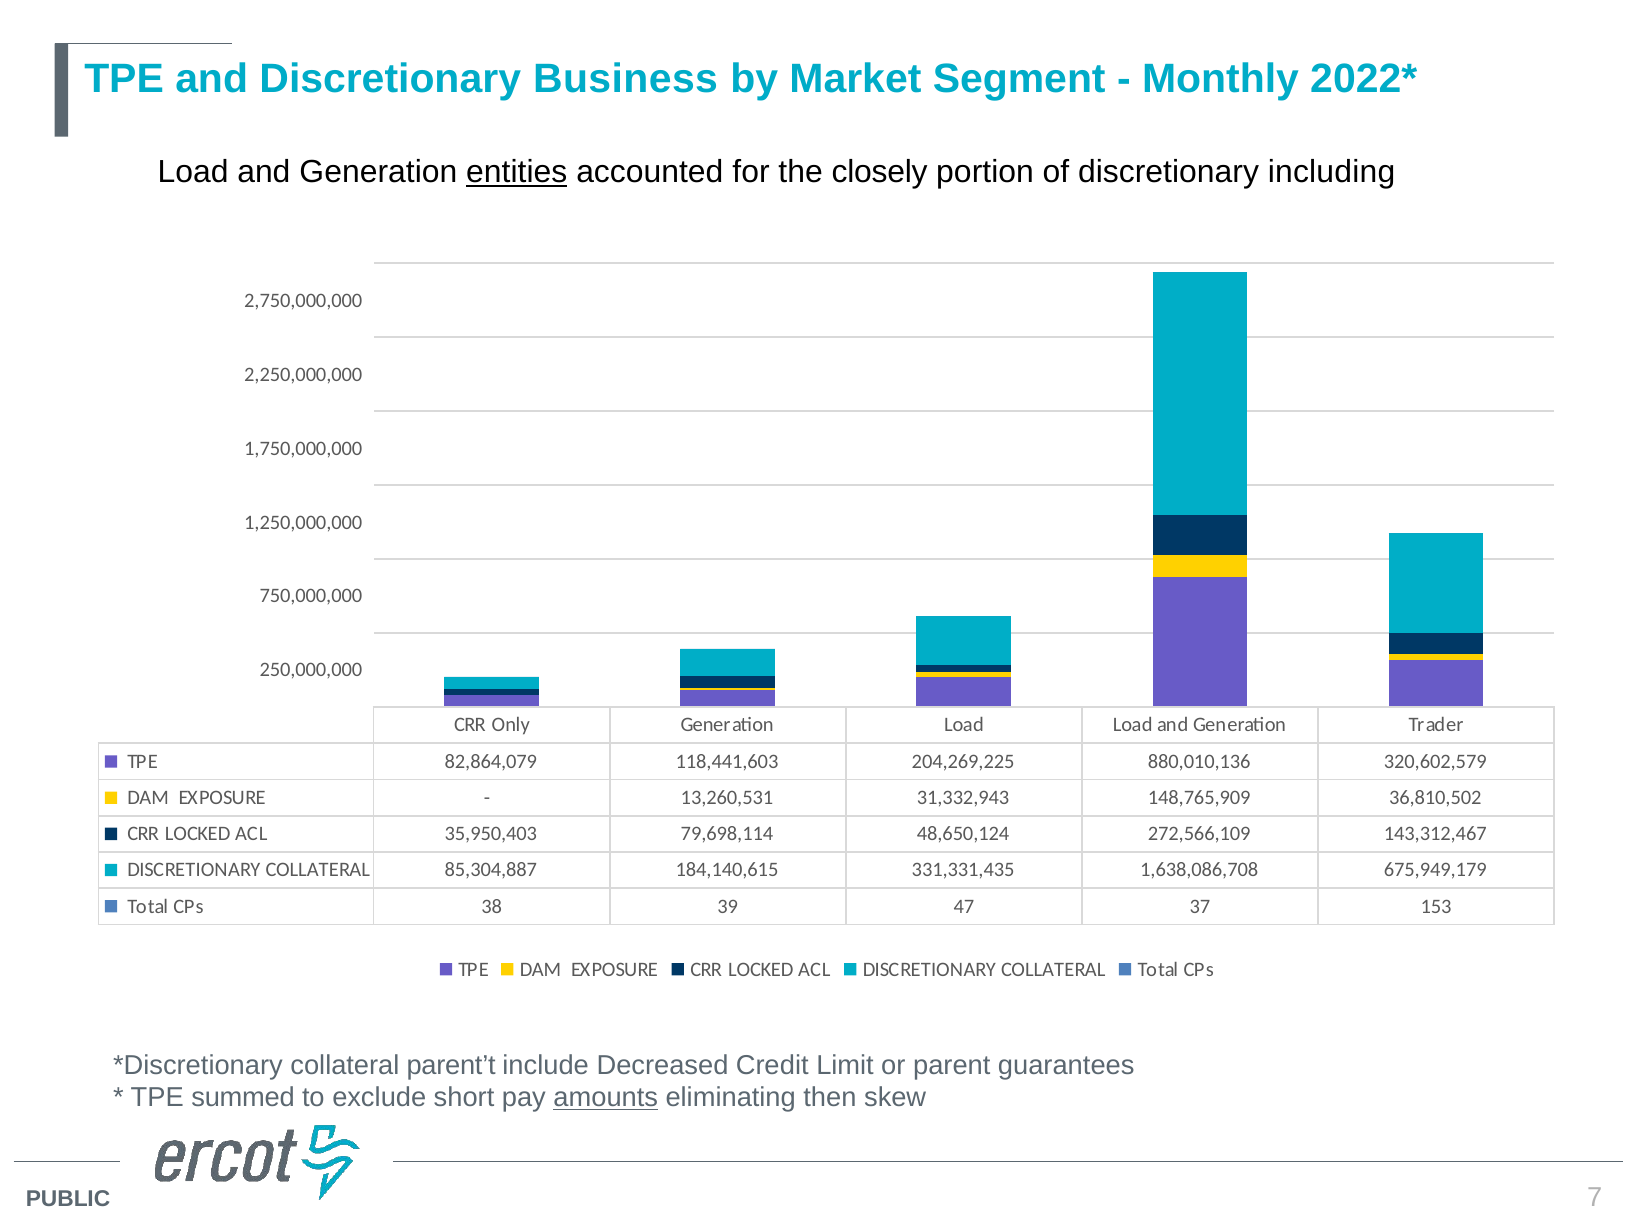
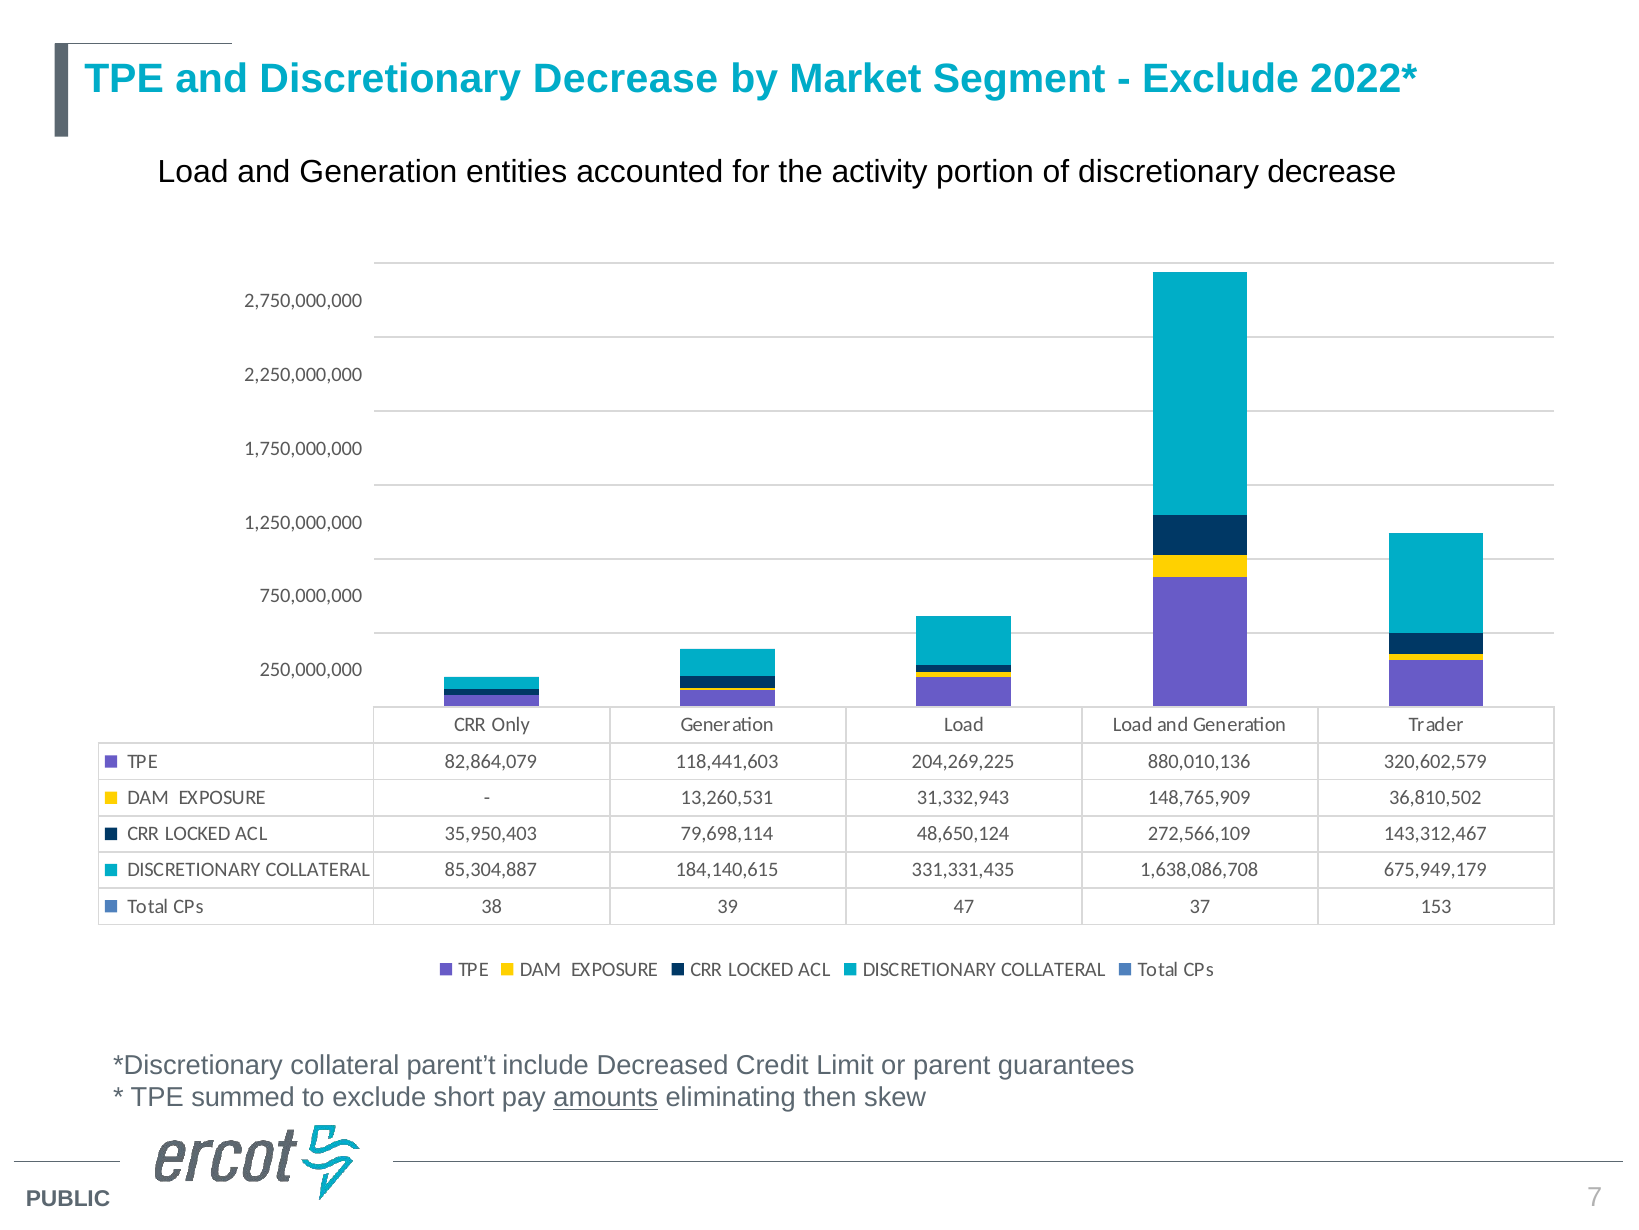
and Discretionary Business: Business -> Decrease
Monthly at (1220, 79): Monthly -> Exclude
entities underline: present -> none
closely: closely -> activity
of discretionary including: including -> decrease
